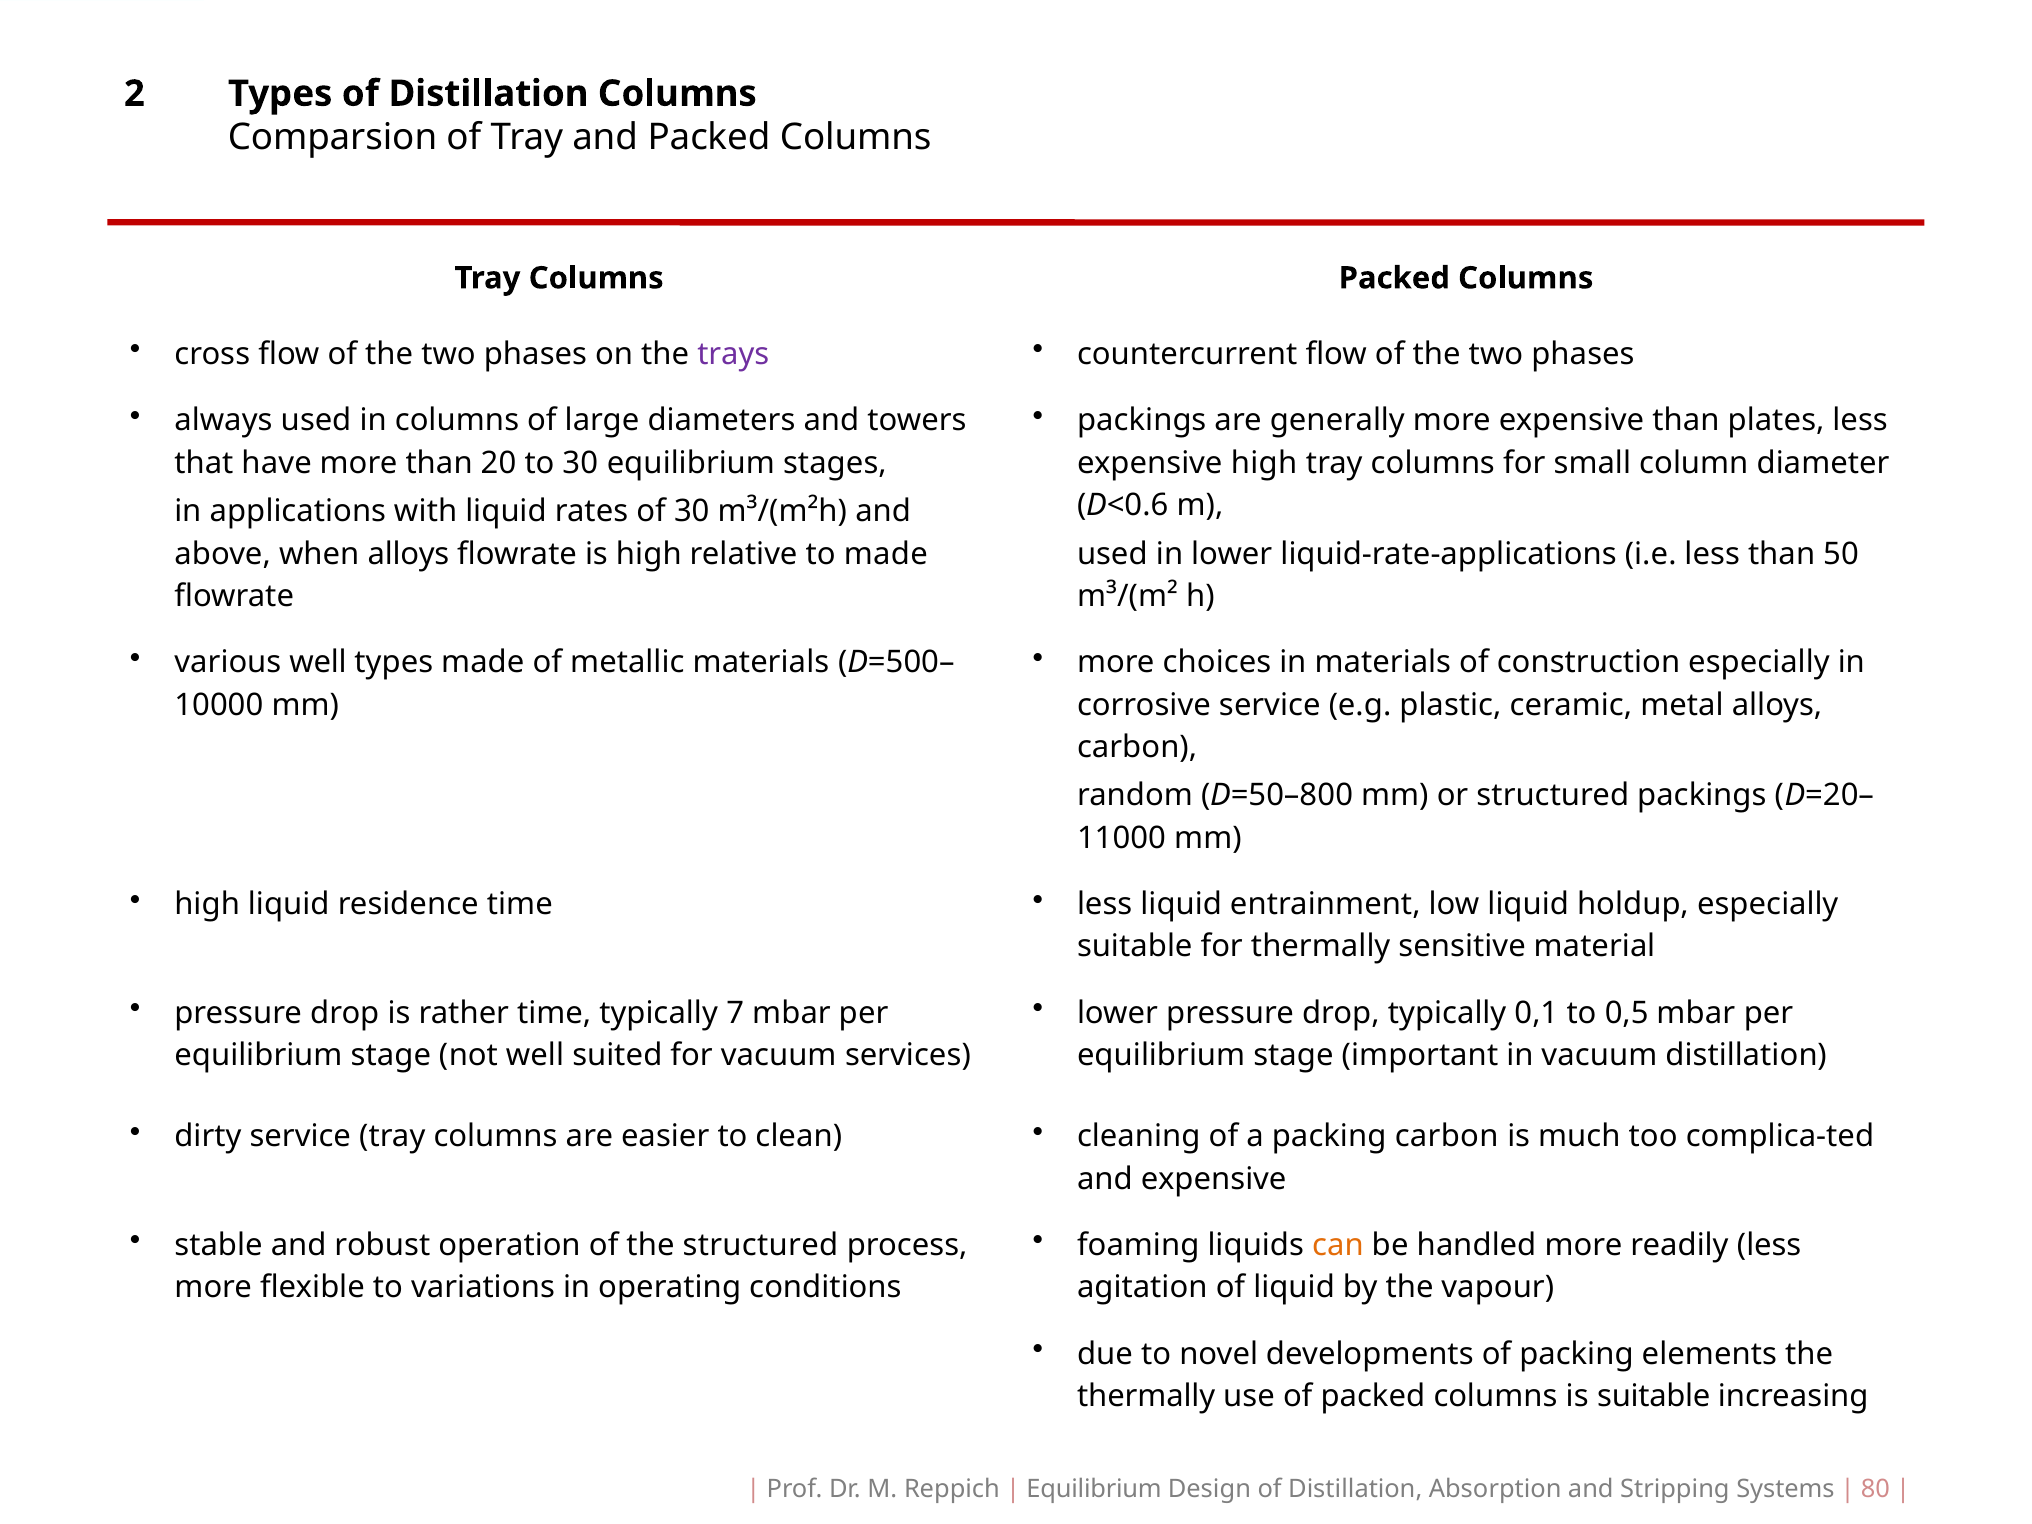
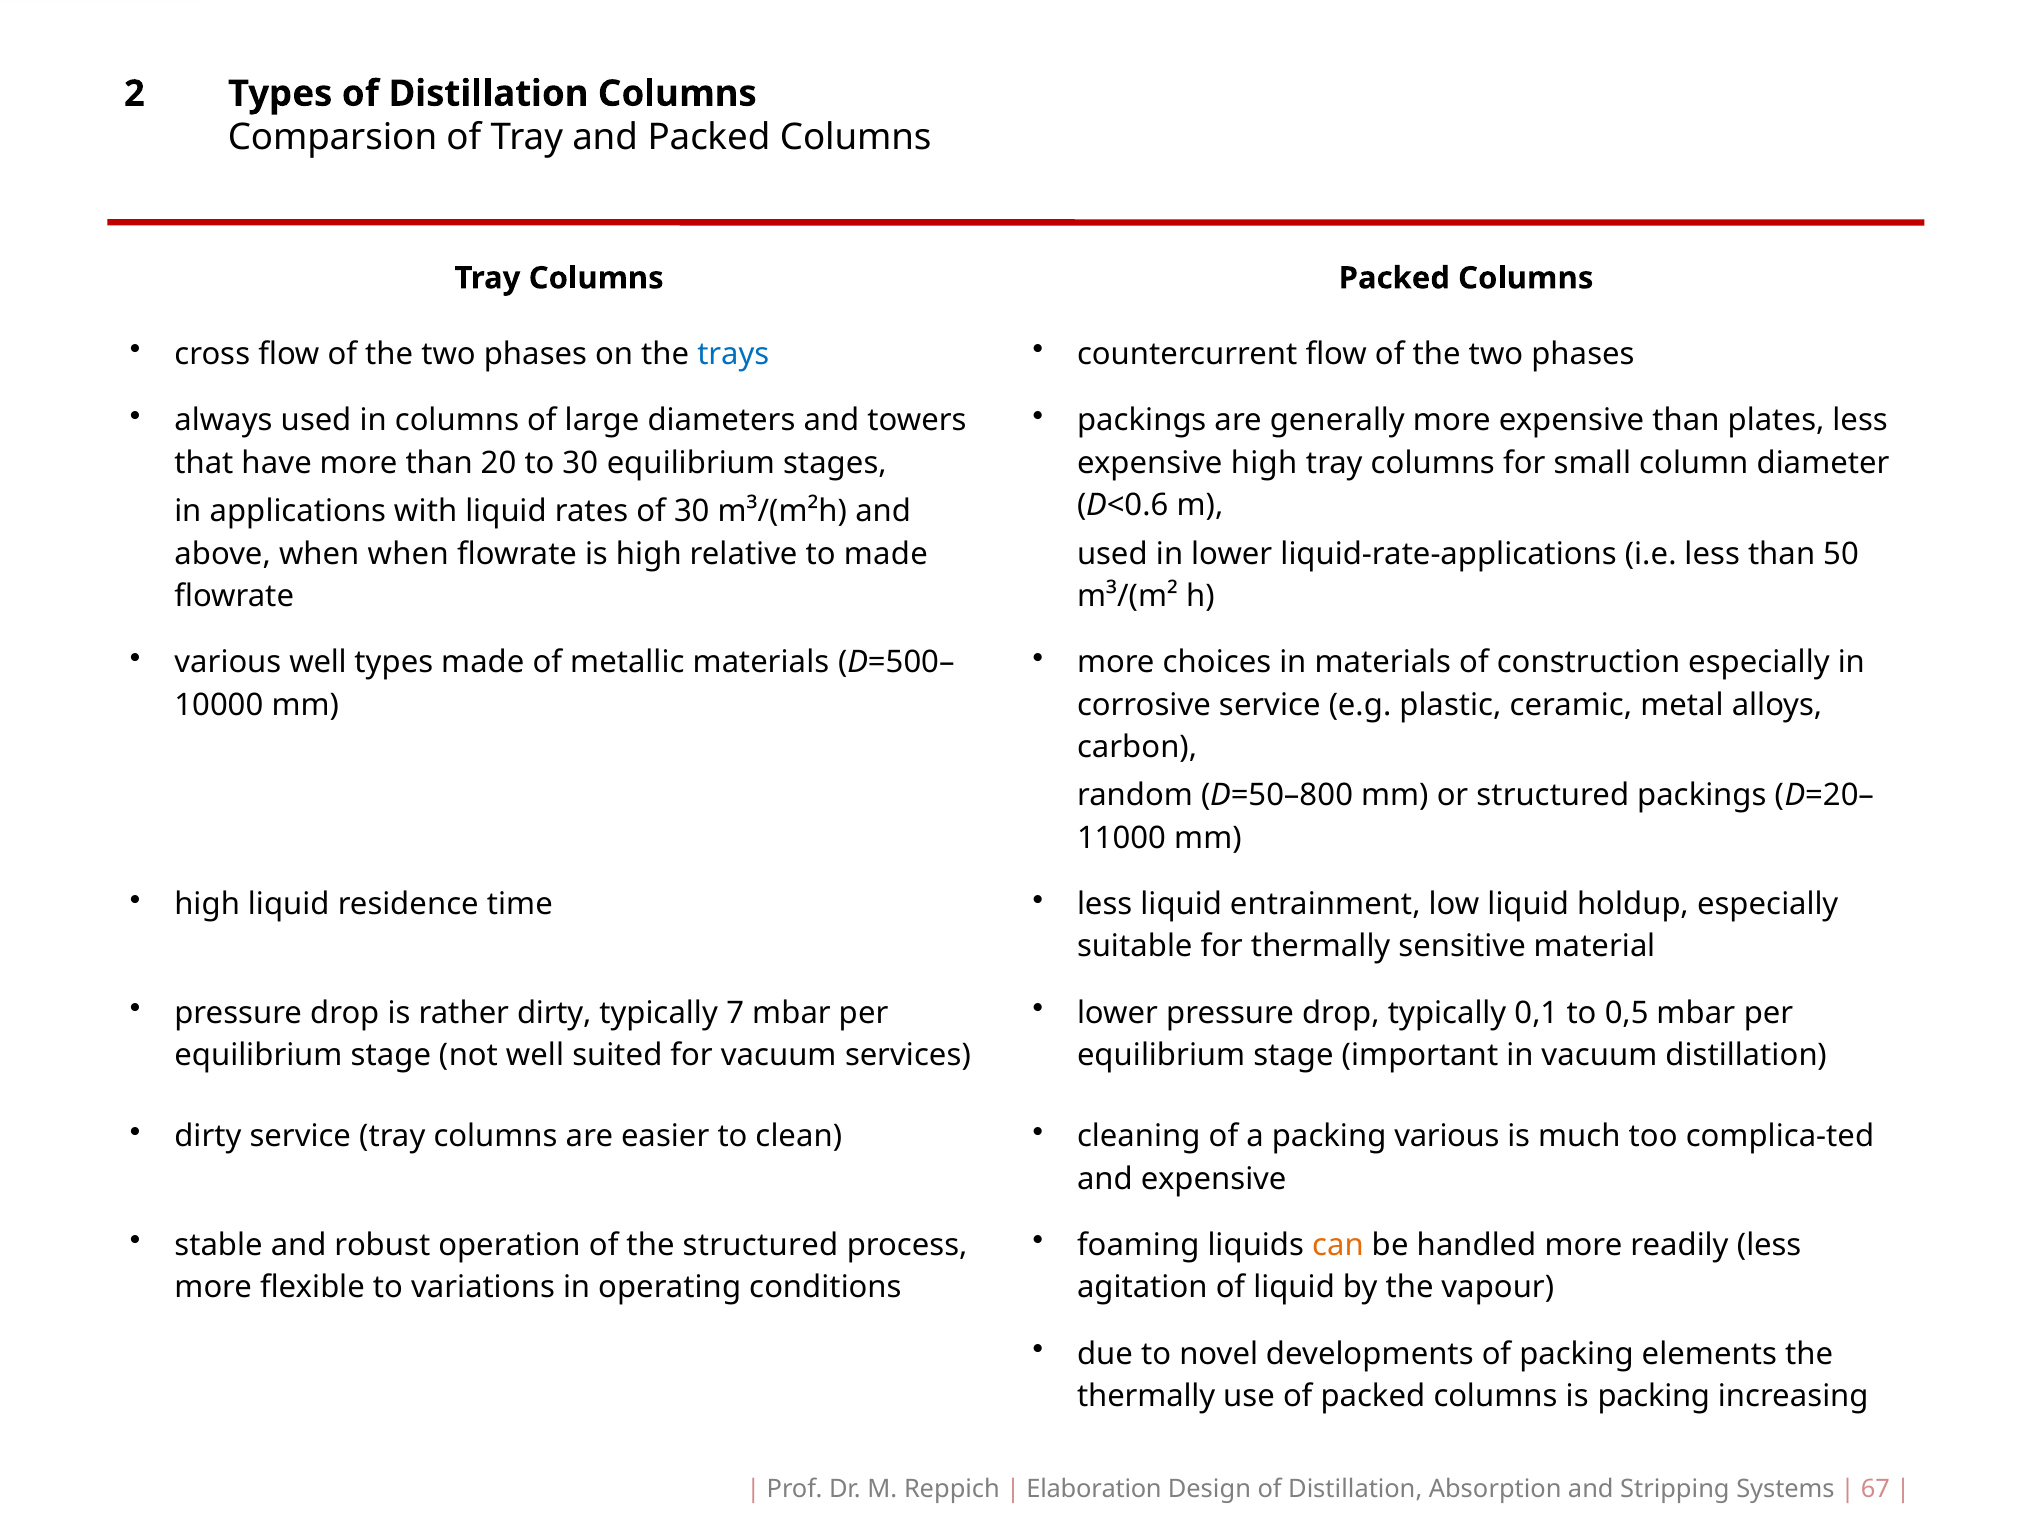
trays colour: purple -> blue
when alloys: alloys -> when
rather time: time -> dirty
packing carbon: carbon -> various
is suitable: suitable -> packing
Equilibrium at (1094, 1489): Equilibrium -> Elaboration
80: 80 -> 67
